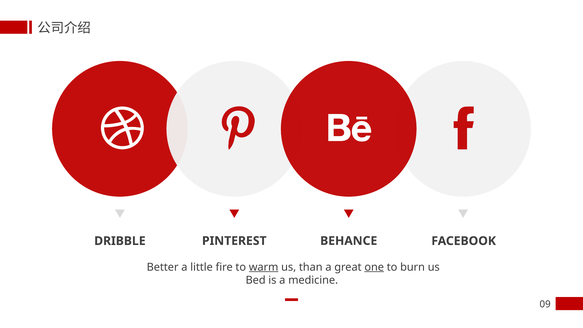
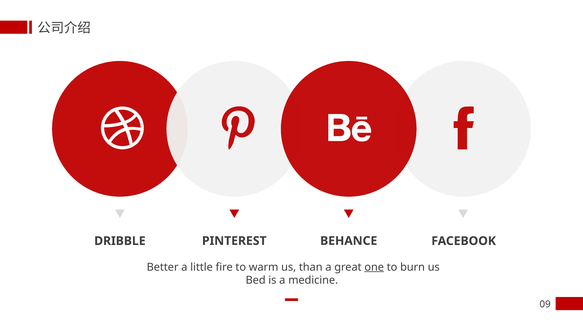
warm underline: present -> none
